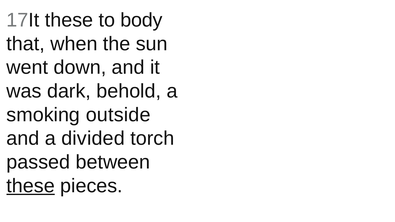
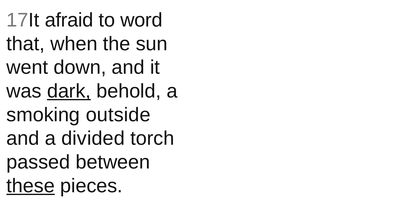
17It these: these -> afraid
body: body -> word
dark underline: none -> present
